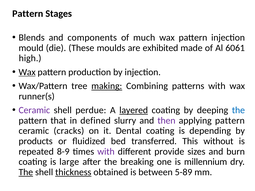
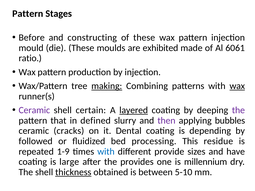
Blends: Blends -> Before
components: components -> constructing
of much: much -> these
high: high -> ratio
Wax at (27, 72) underline: present -> none
wax at (237, 86) underline: none -> present
perdue: perdue -> certain
the at (238, 110) colour: blue -> purple
applying pattern: pattern -> bubbles
products: products -> followed
transferred: transferred -> processing
without: without -> residue
8-9: 8-9 -> 1-9
with at (106, 152) colour: purple -> blue
burn: burn -> have
breaking: breaking -> provides
The at (26, 172) underline: present -> none
5-89: 5-89 -> 5-10
